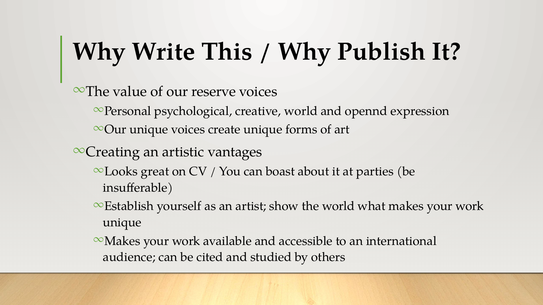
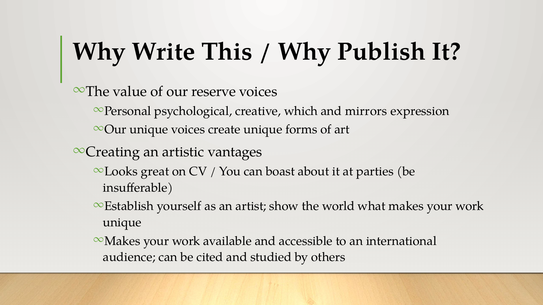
creative world: world -> which
opennd: opennd -> mirrors
